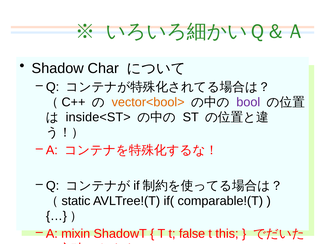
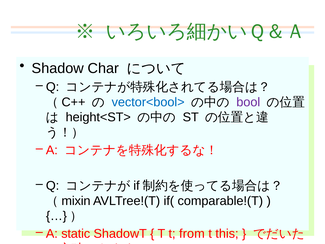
vector<bool> colour: orange -> blue
inside<ST>: inside<ST> -> height<ST>
static: static -> mixin
mixin: mixin -> static
false: false -> from
